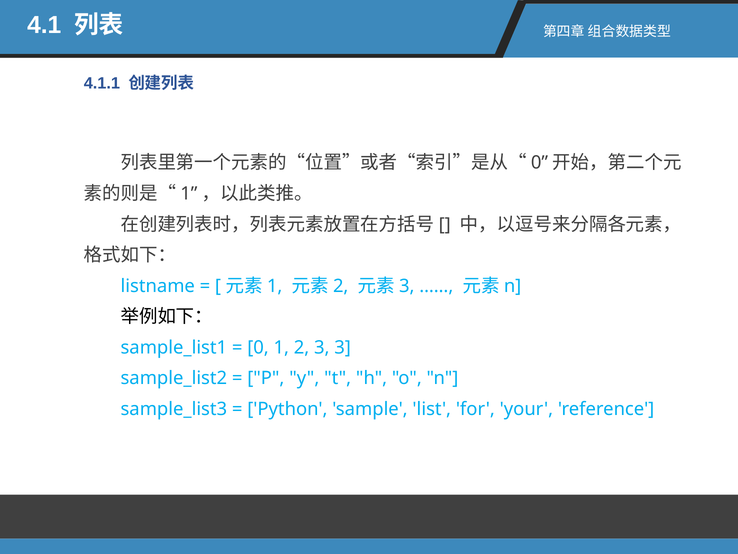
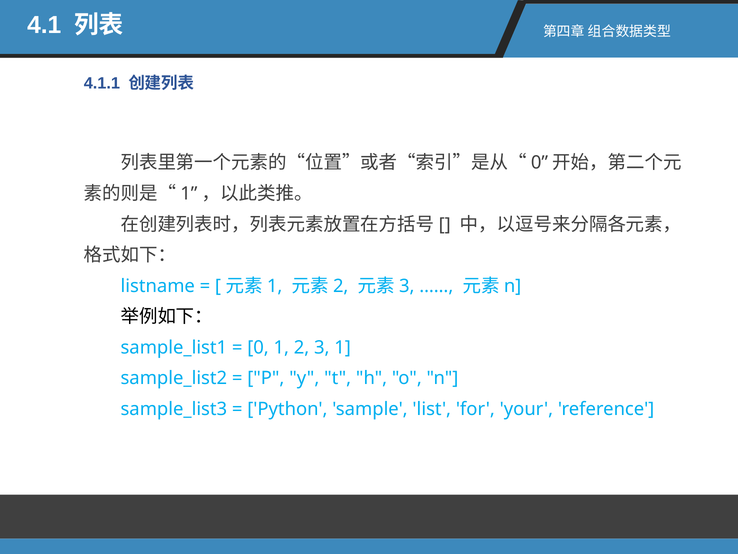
3 3: 3 -> 1
